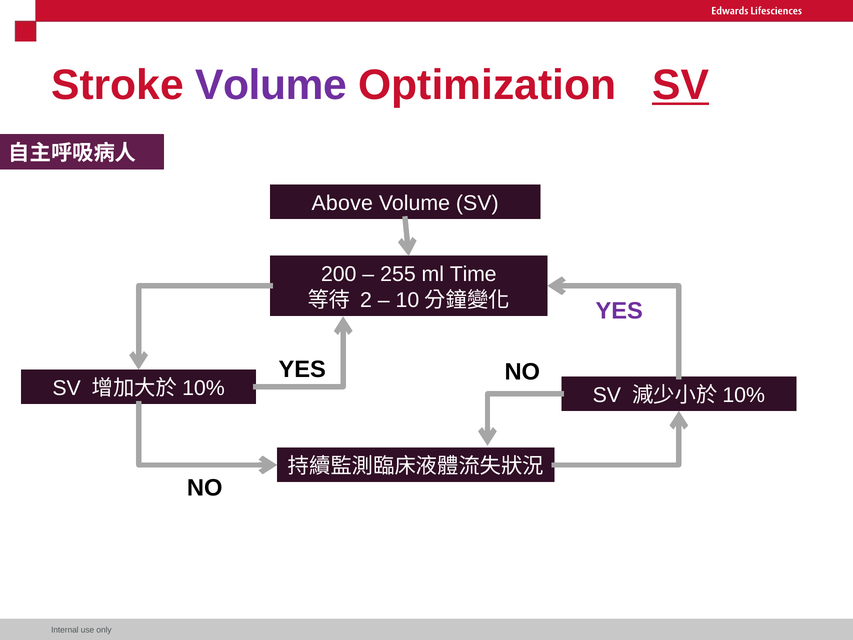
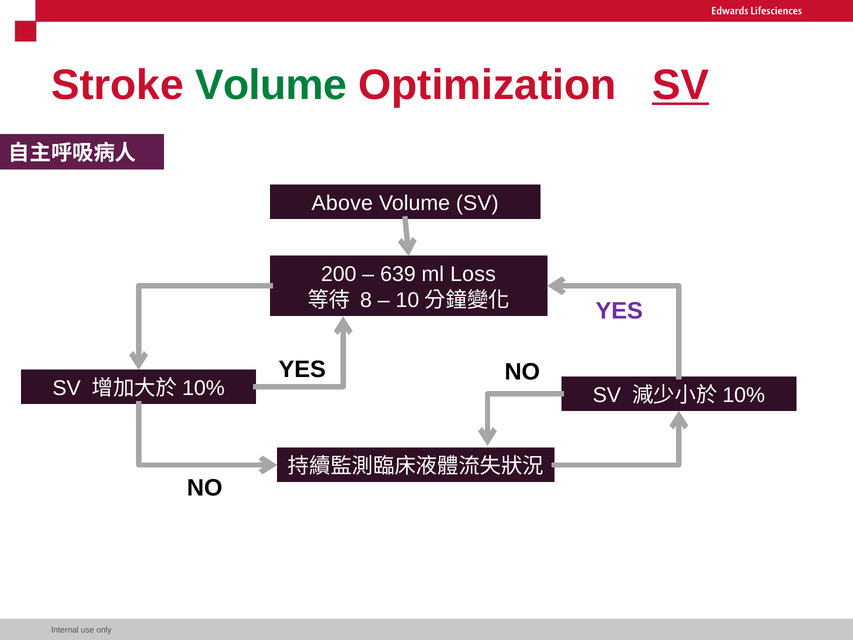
Volume at (271, 85) colour: purple -> green
255: 255 -> 639
Time: Time -> Loss
2: 2 -> 8
